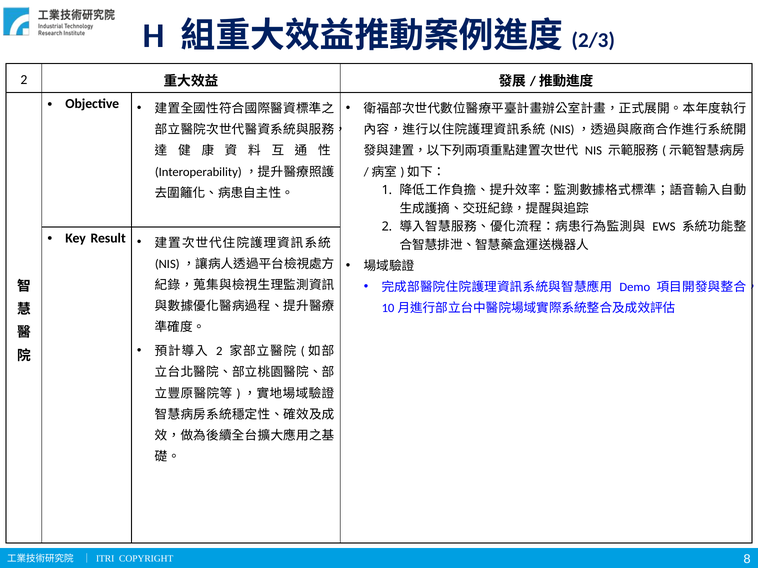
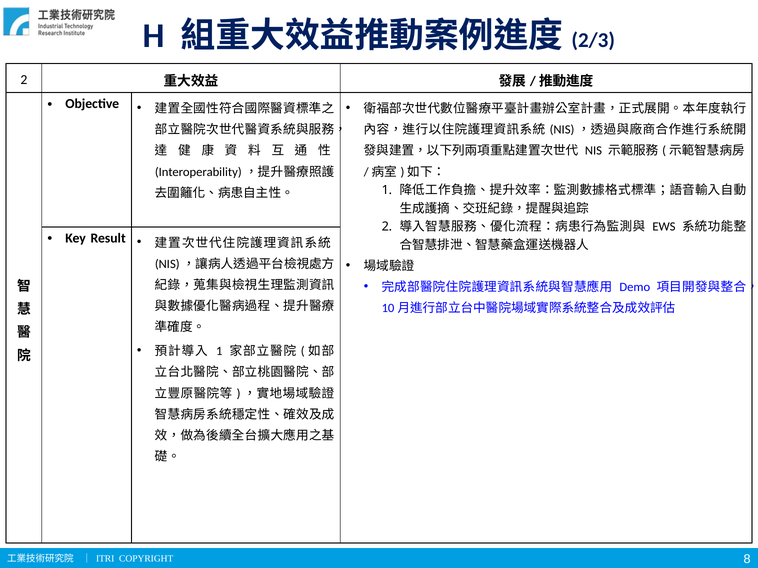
2 at (219, 352): 2 -> 1
